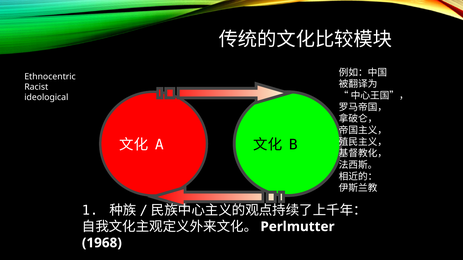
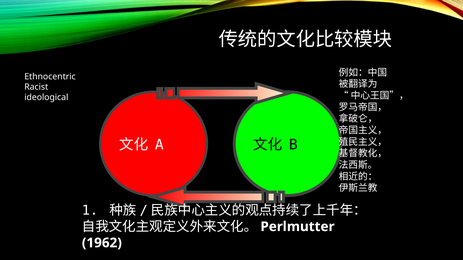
1968: 1968 -> 1962
